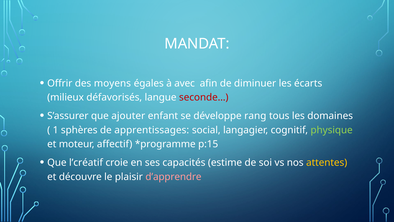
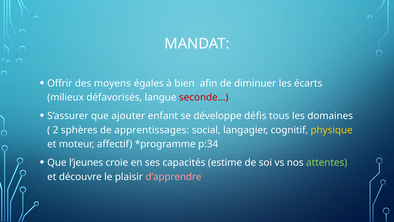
avec: avec -> bien
rang: rang -> défis
1: 1 -> 2
physique colour: light green -> yellow
p:15: p:15 -> p:34
l’créatif: l’créatif -> l’jeunes
attentes colour: yellow -> light green
